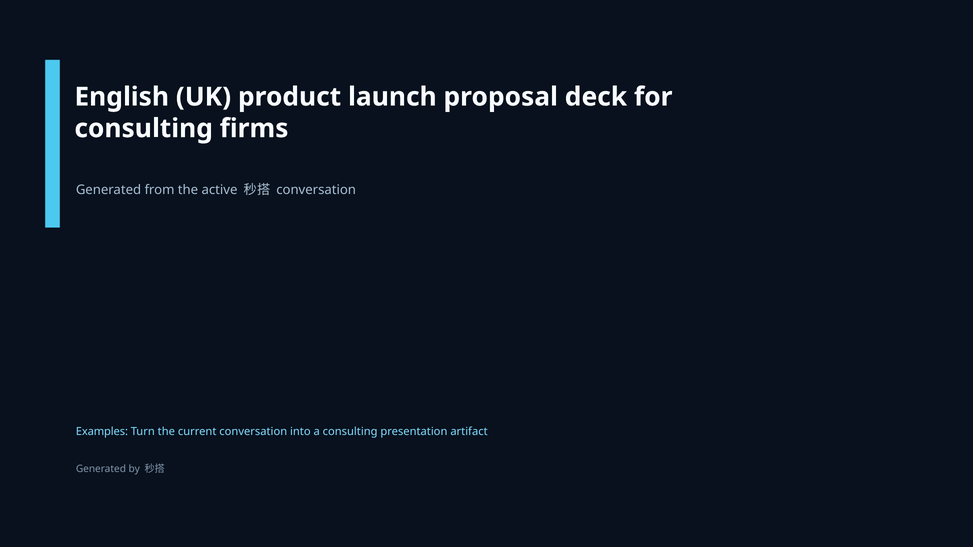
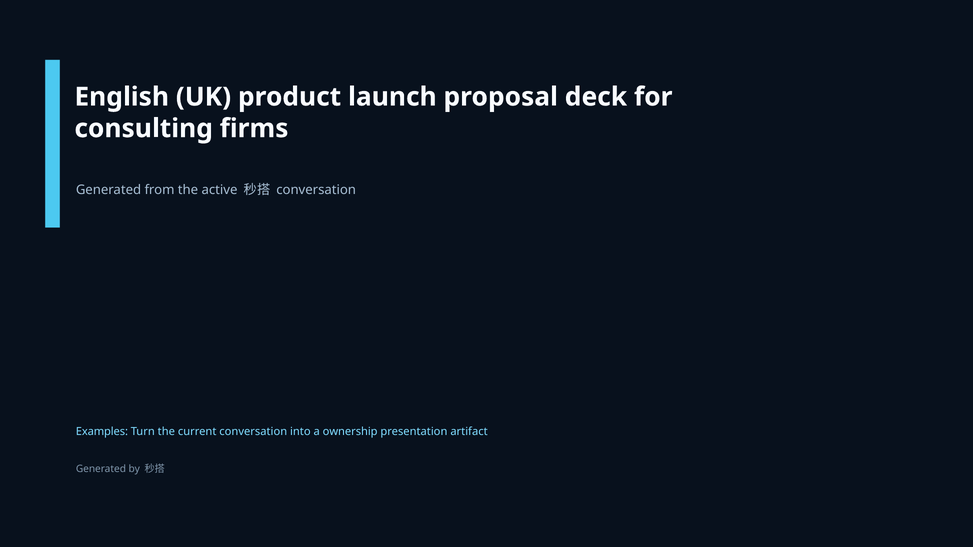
a consulting: consulting -> ownership
